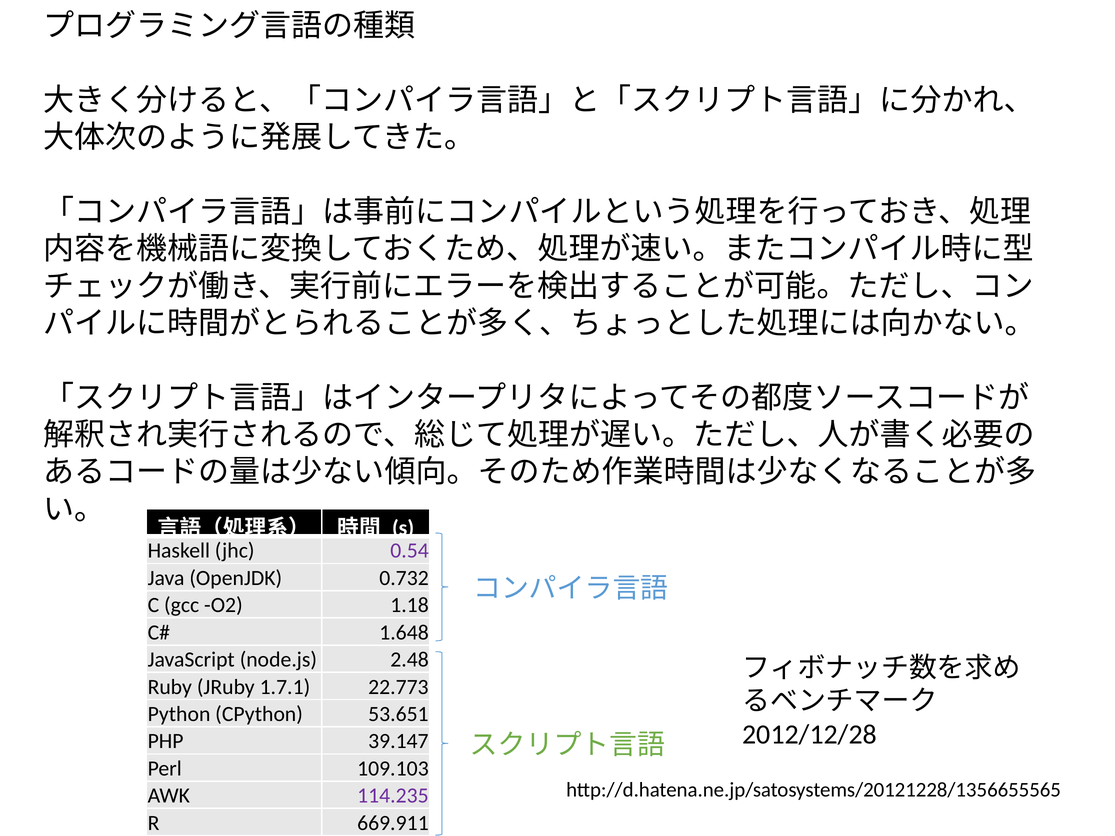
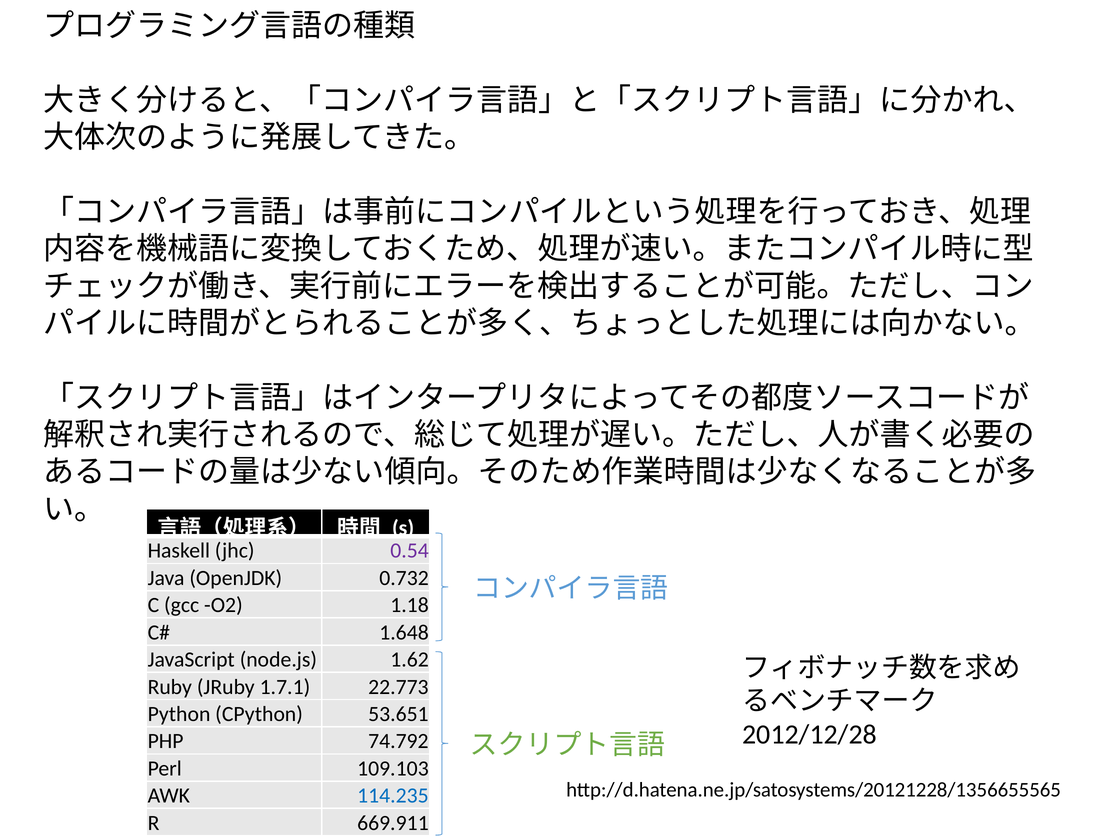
2.48: 2.48 -> 1.62
39.147: 39.147 -> 74.792
114.235 colour: purple -> blue
